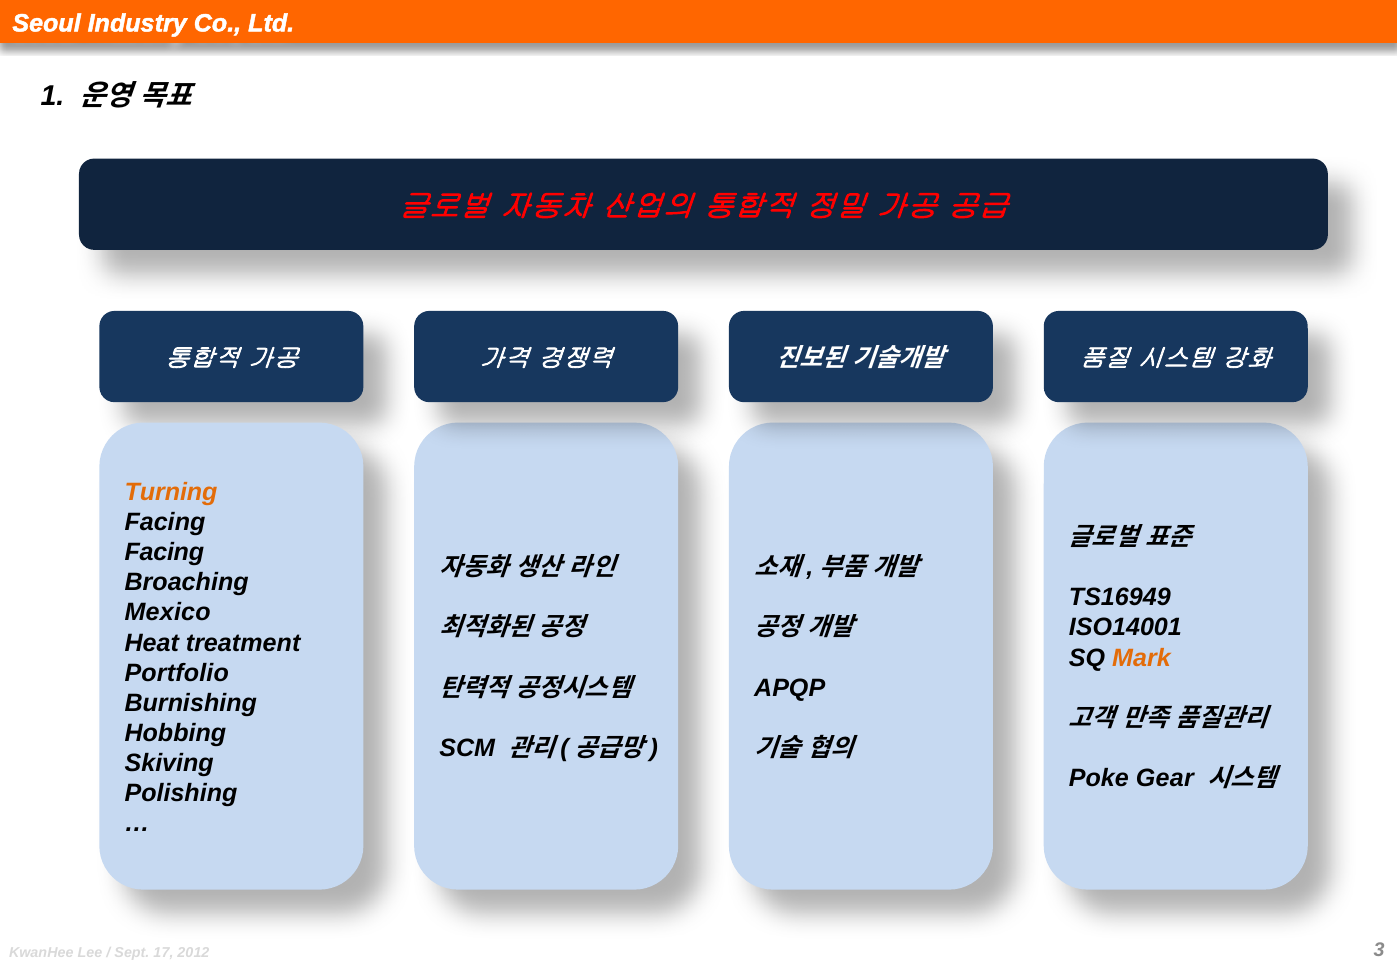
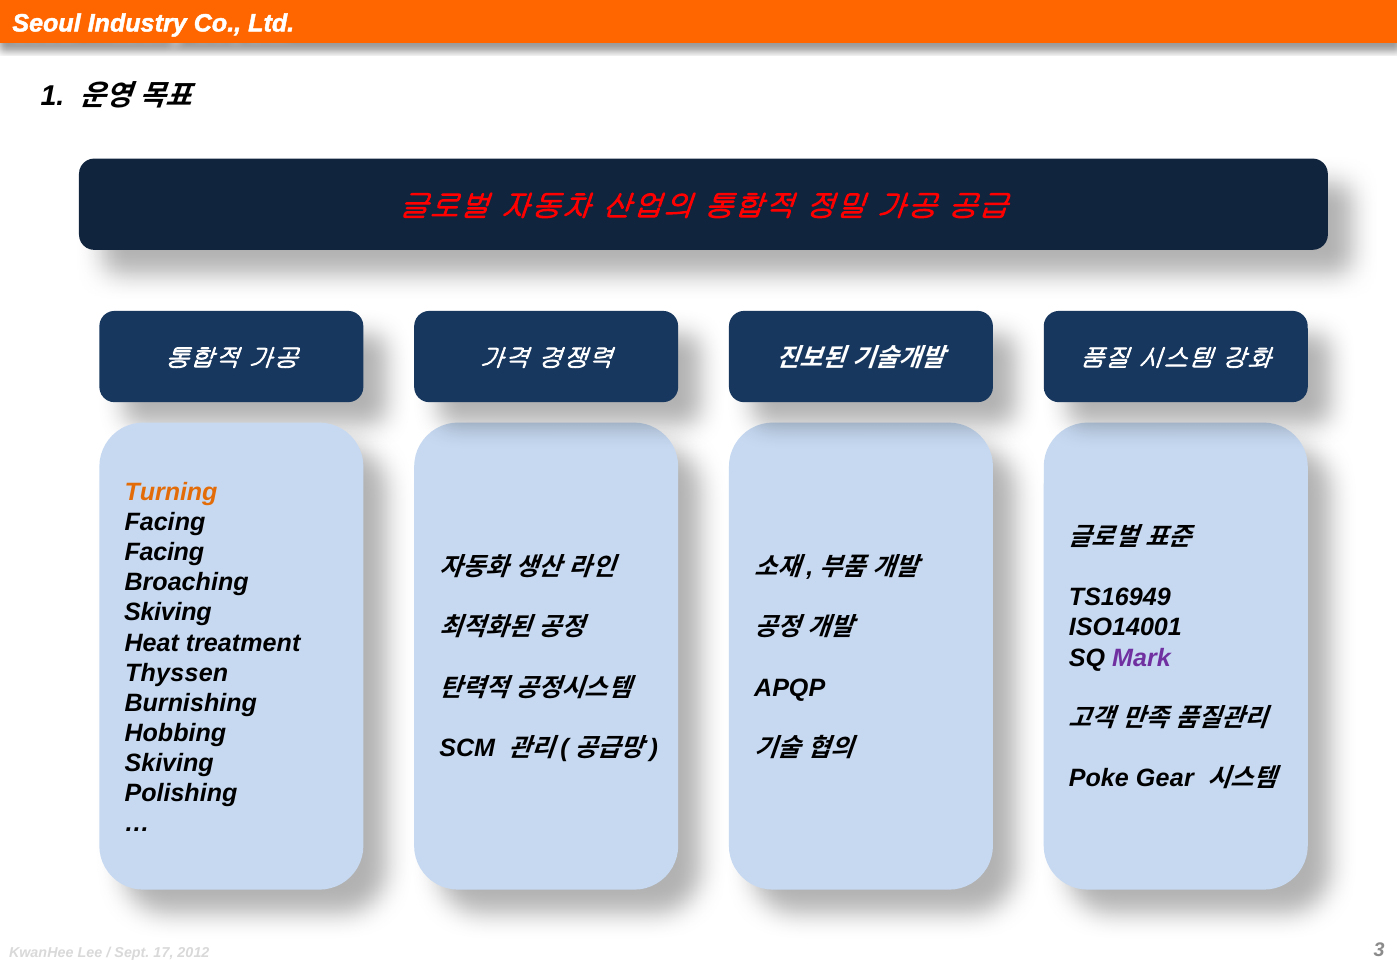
Mexico at (168, 613): Mexico -> Skiving
Mark colour: orange -> purple
Portfolio: Portfolio -> Thyssen
